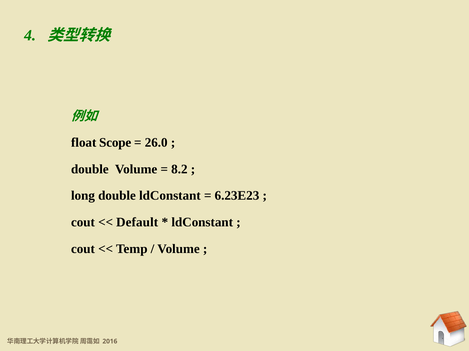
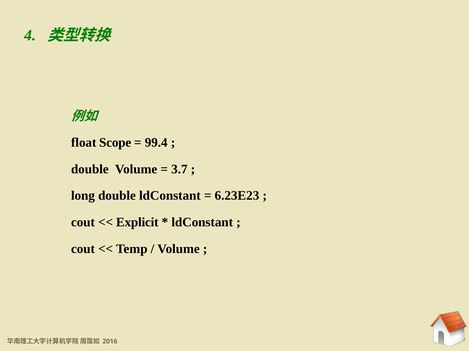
26.0: 26.0 -> 99.4
8.2: 8.2 -> 3.7
Default: Default -> Explicit
